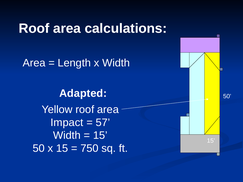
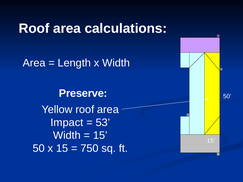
Adapted: Adapted -> Preserve
57: 57 -> 53
